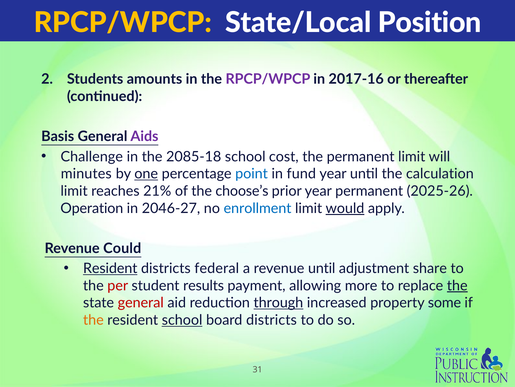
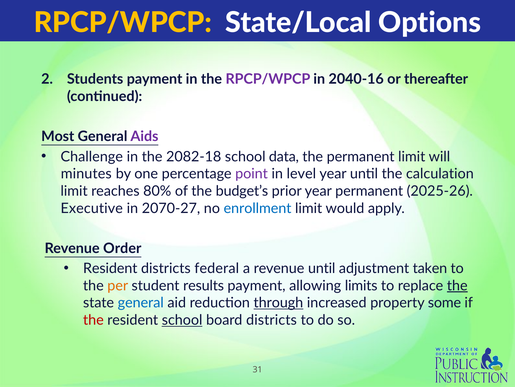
Position: Position -> Options
Students amounts: amounts -> payment
2017-16: 2017-16 -> 2040-16
Basis: Basis -> Most
2085-18: 2085-18 -> 2082-18
cost: cost -> data
one underline: present -> none
point colour: blue -> purple
fund: fund -> level
21%: 21% -> 80%
choose’s: choose’s -> budget’s
Operation: Operation -> Executive
2046-27: 2046-27 -> 2070-27
would underline: present -> none
Could: Could -> Order
Resident at (110, 268) underline: present -> none
share: share -> taken
per colour: red -> orange
more: more -> limits
general at (141, 302) colour: red -> blue
the at (93, 319) colour: orange -> red
